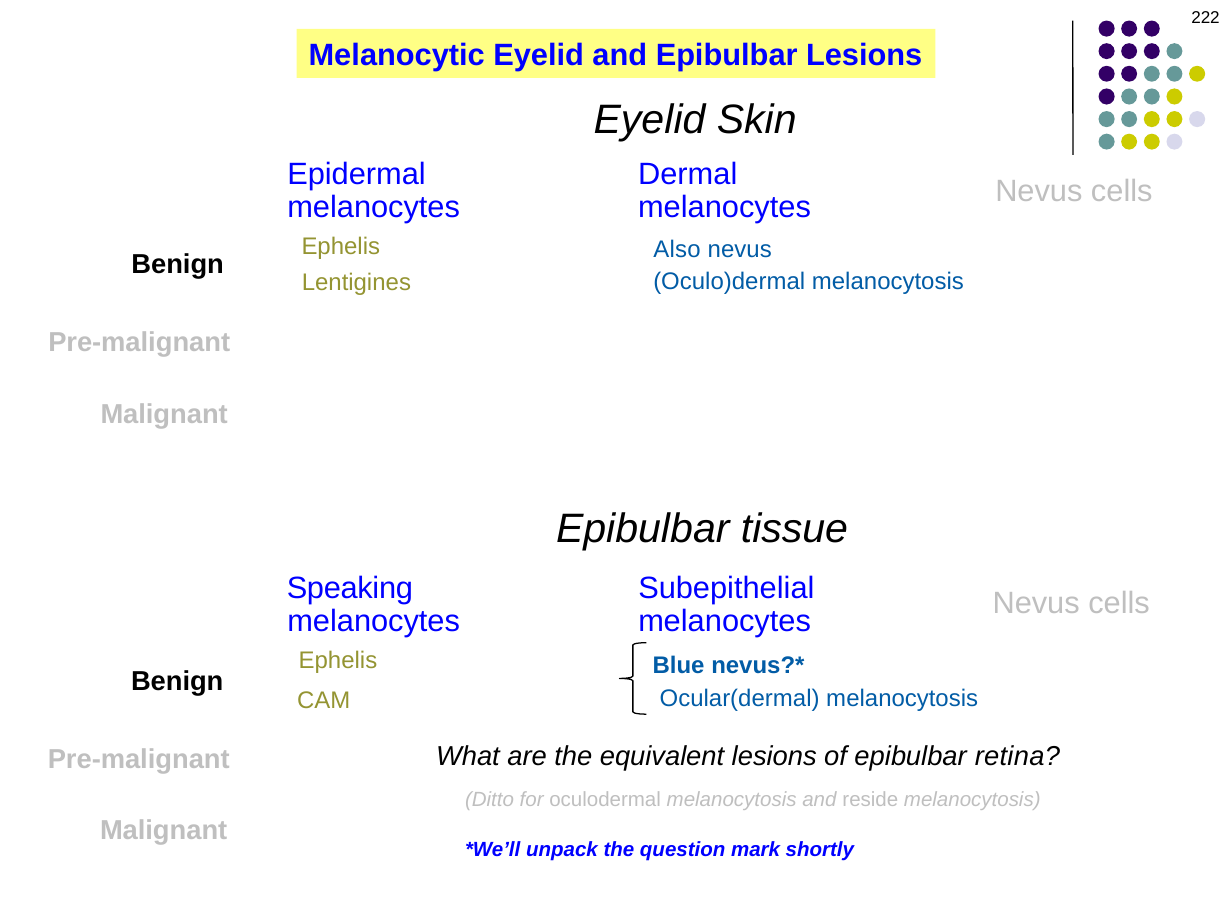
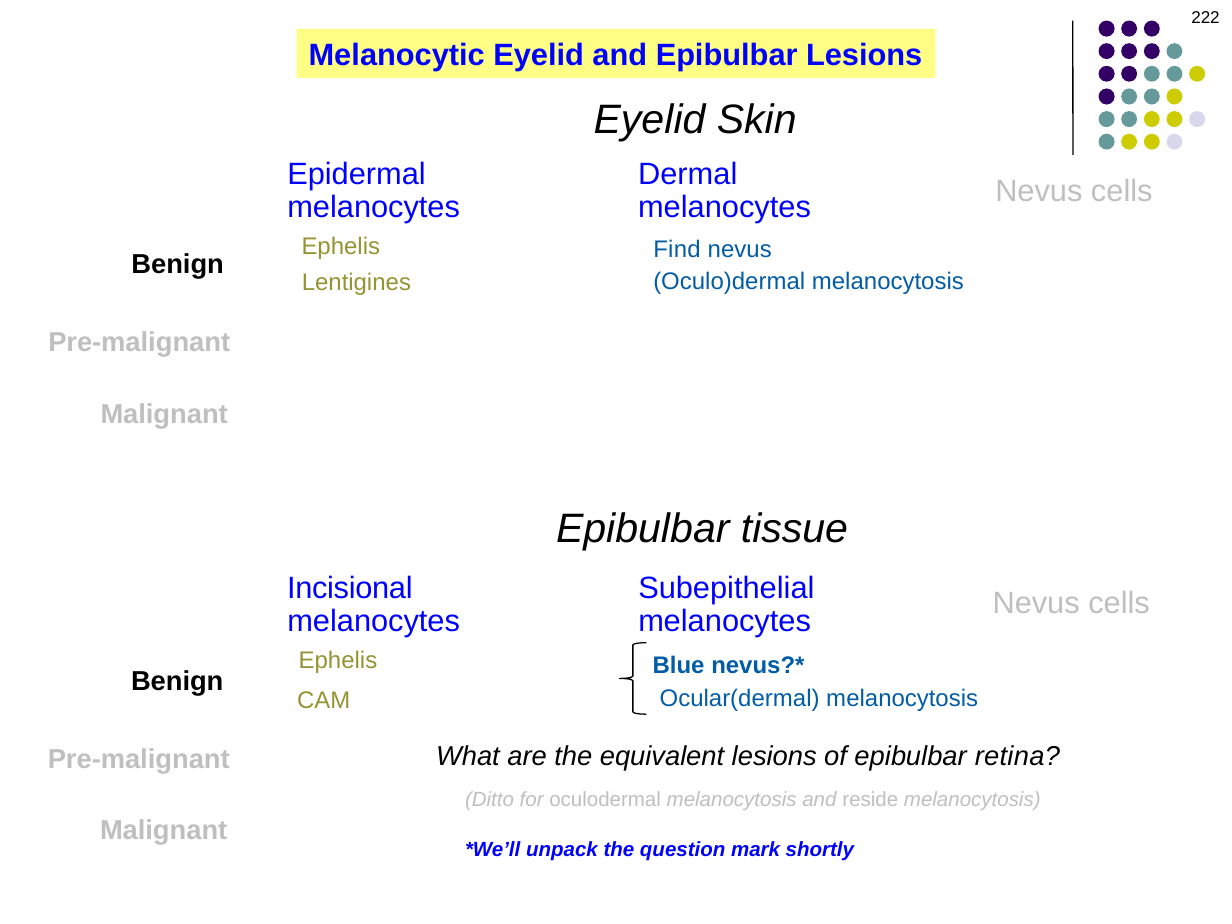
Also: Also -> Find
Speaking: Speaking -> Incisional
